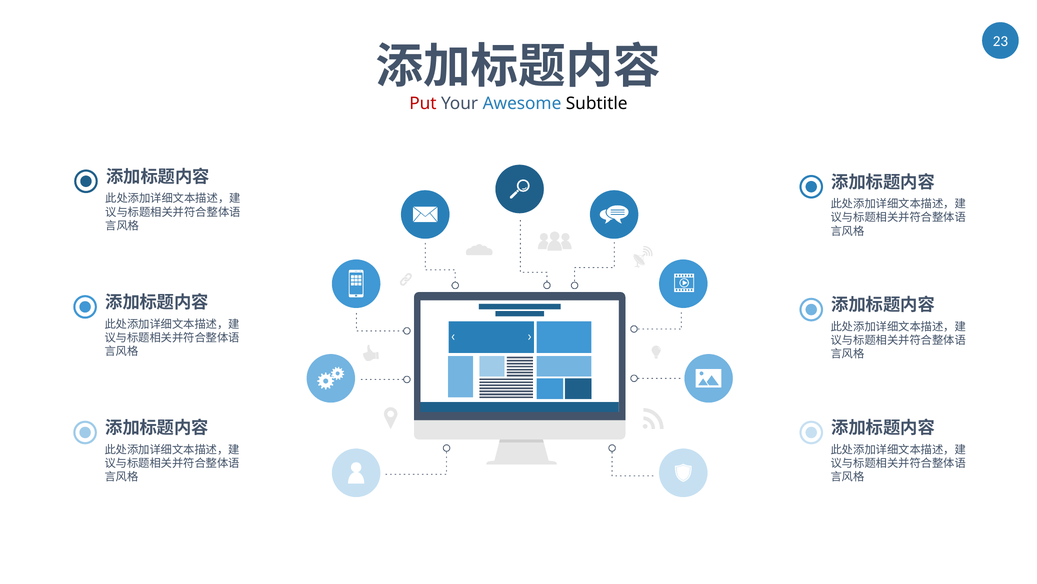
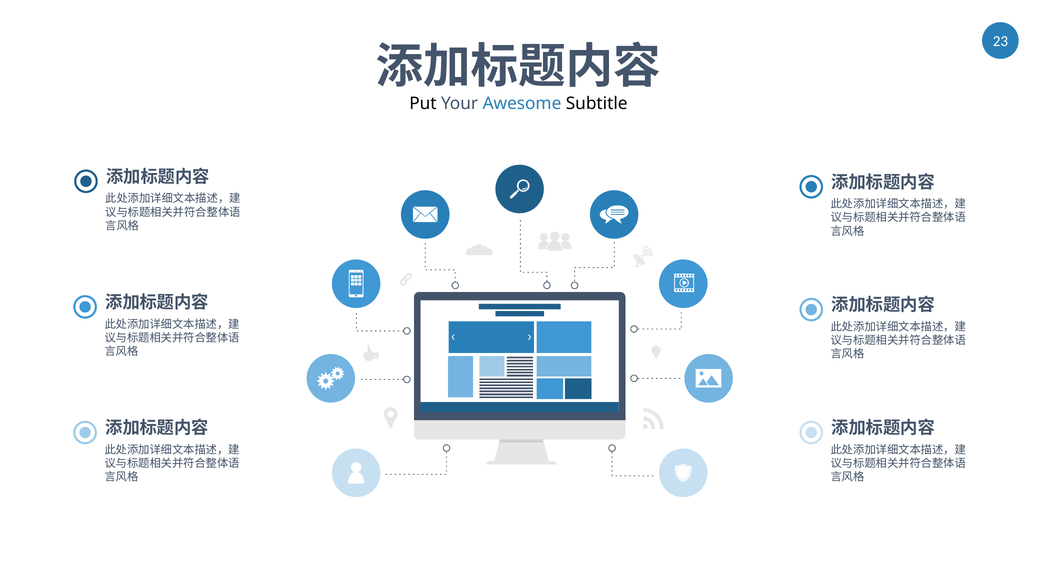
Put colour: red -> black
